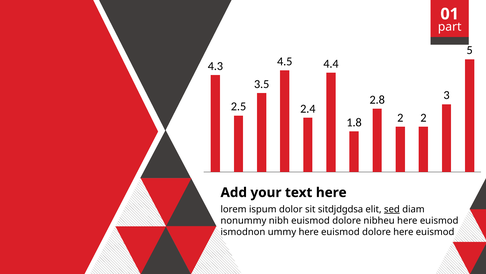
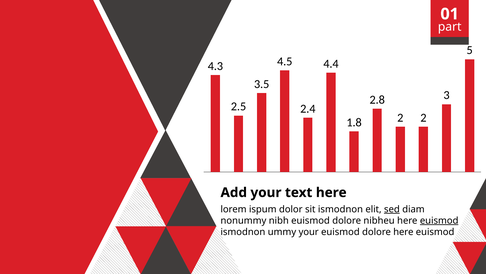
sit sitdjdgdsa: sitdjdgdsa -> ismodnon
euismod at (439, 220) underline: none -> present
ummy here: here -> your
